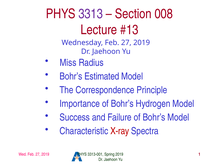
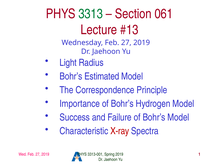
3313 colour: purple -> green
008: 008 -> 061
Miss: Miss -> Light
